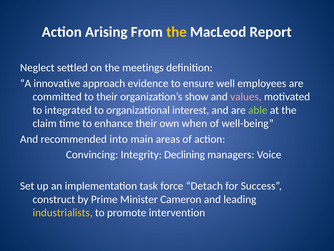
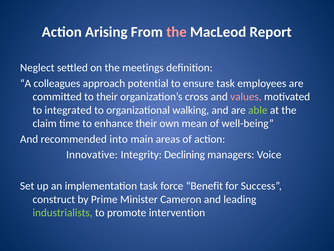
the at (177, 32) colour: yellow -> pink
innovative: innovative -> colleagues
evidence: evidence -> potential
ensure well: well -> task
show: show -> cross
interest: interest -> walking
when: when -> mean
Convincing: Convincing -> Innovative
Detach: Detach -> Benefit
industrialists colour: yellow -> light green
